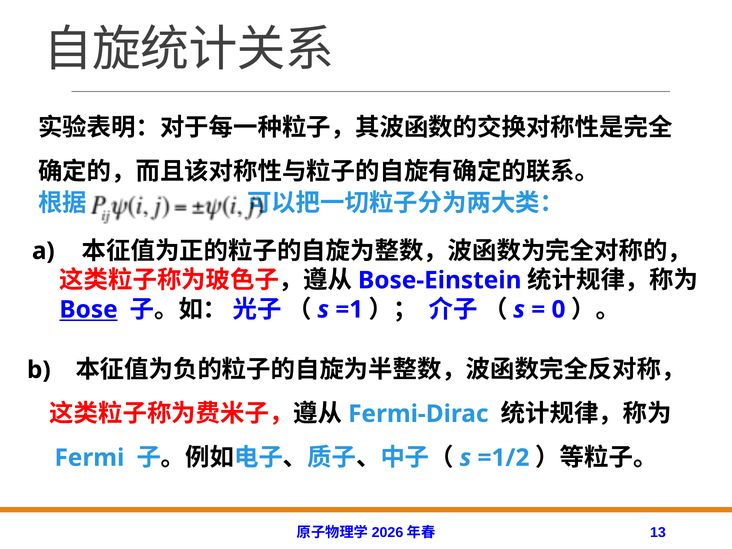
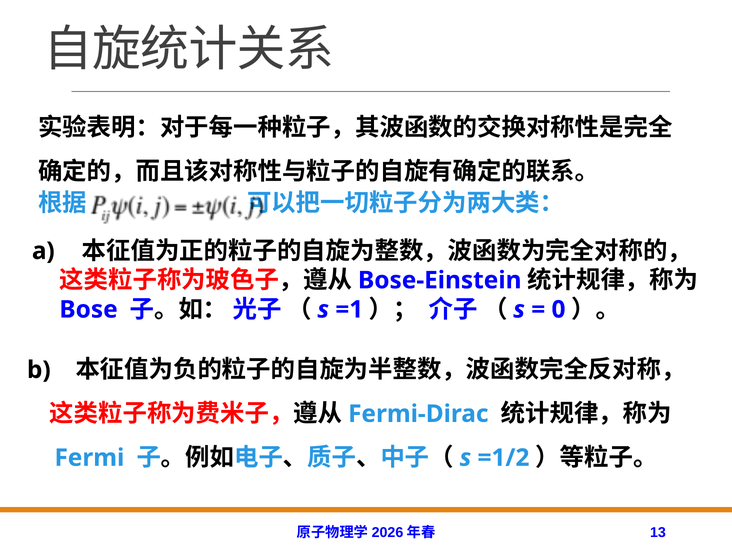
Bose underline: present -> none
